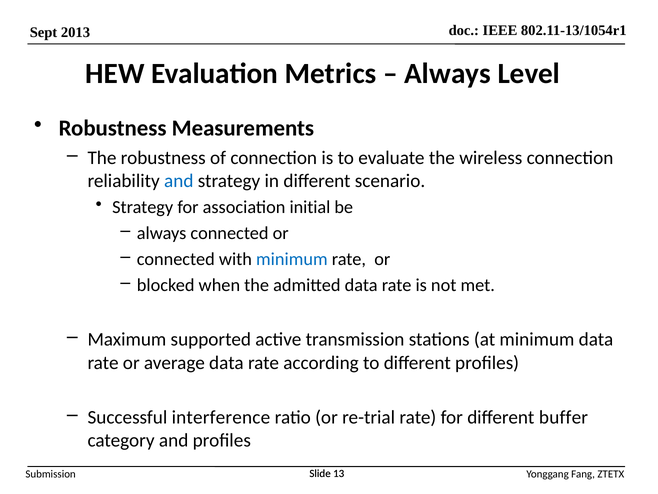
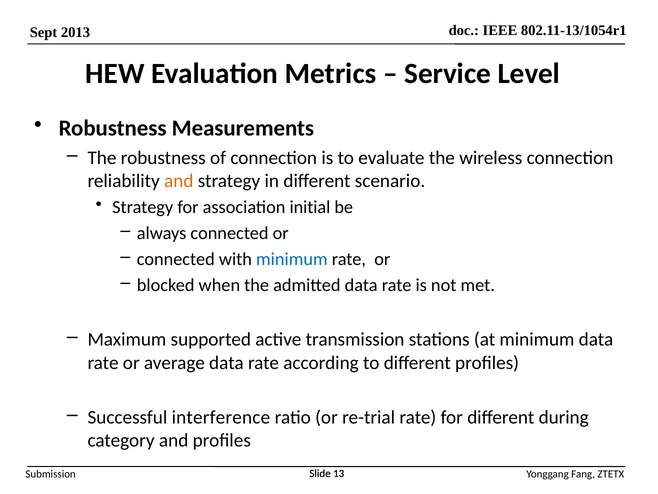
Always at (448, 73): Always -> Service
and at (179, 181) colour: blue -> orange
buffer: buffer -> during
